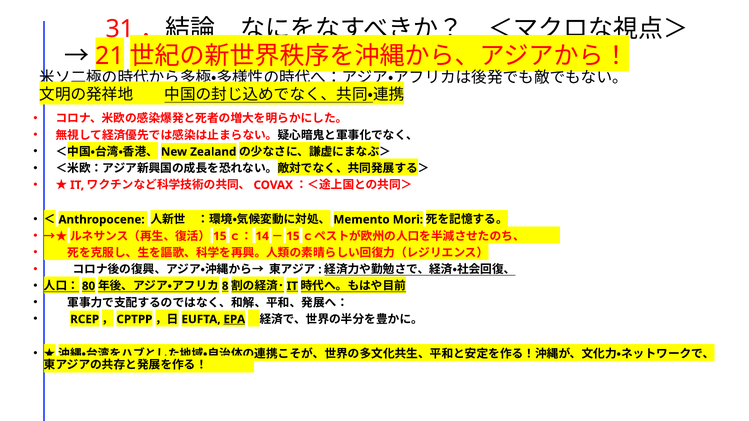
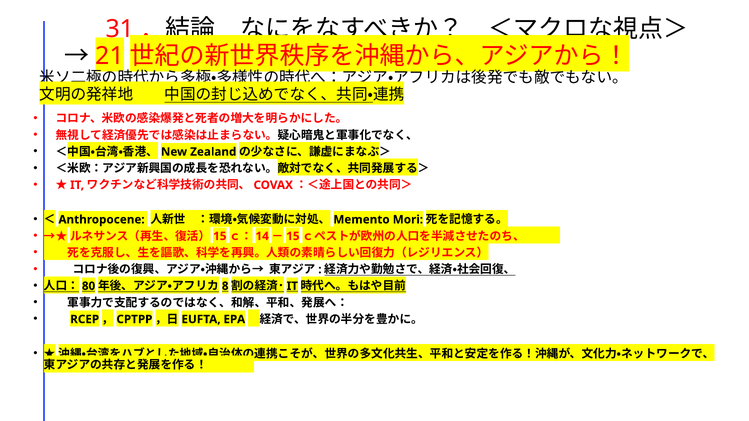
EPA underline: present -> none
